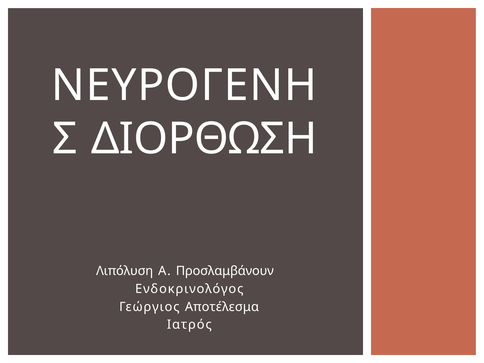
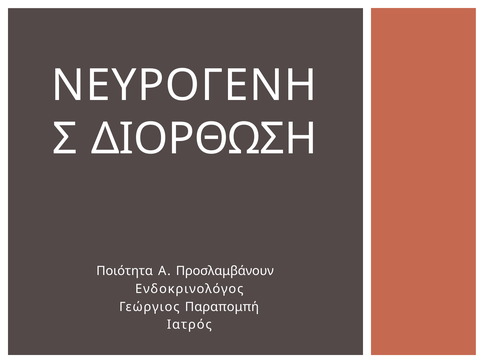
Λιπόλυση: Λιπόλυση -> Ποιότητα
Αποτέλεσμα: Αποτέλεσμα -> Παραπομπή
